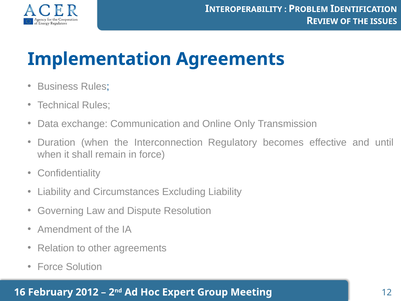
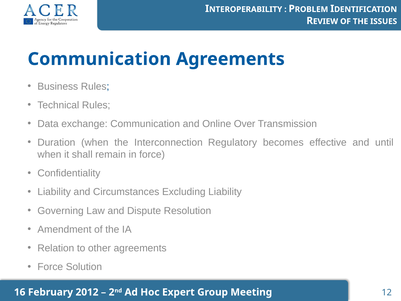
Implementation at (99, 59): Implementation -> Communication
Only: Only -> Over
